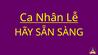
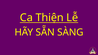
Nhân: Nhân -> Thiện
